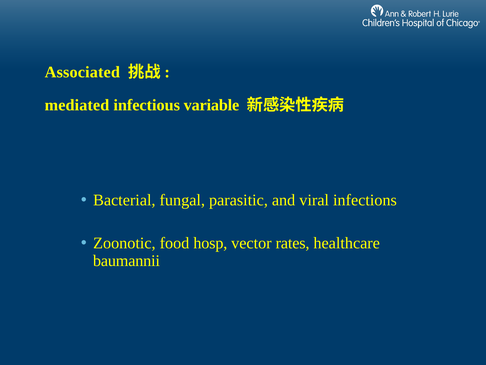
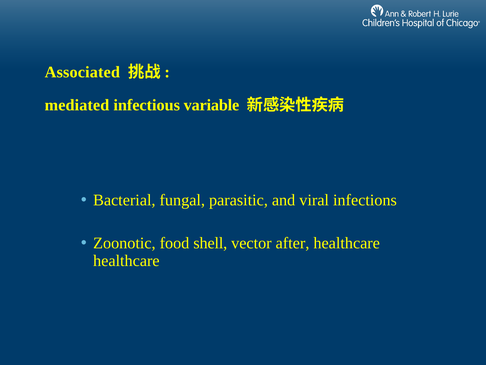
hosp: hosp -> shell
rates: rates -> after
baumannii at (126, 260): baumannii -> healthcare
